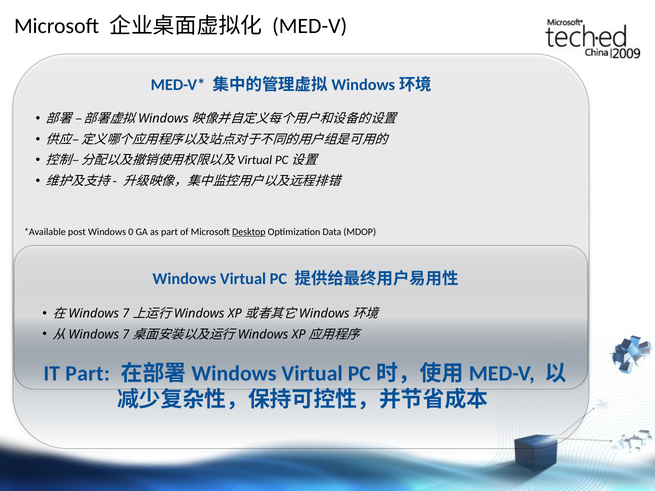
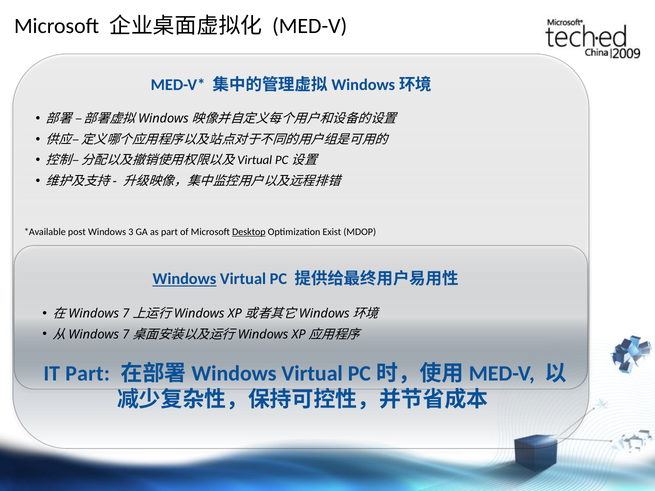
0: 0 -> 3
Data: Data -> Exist
Windows at (184, 279) underline: none -> present
